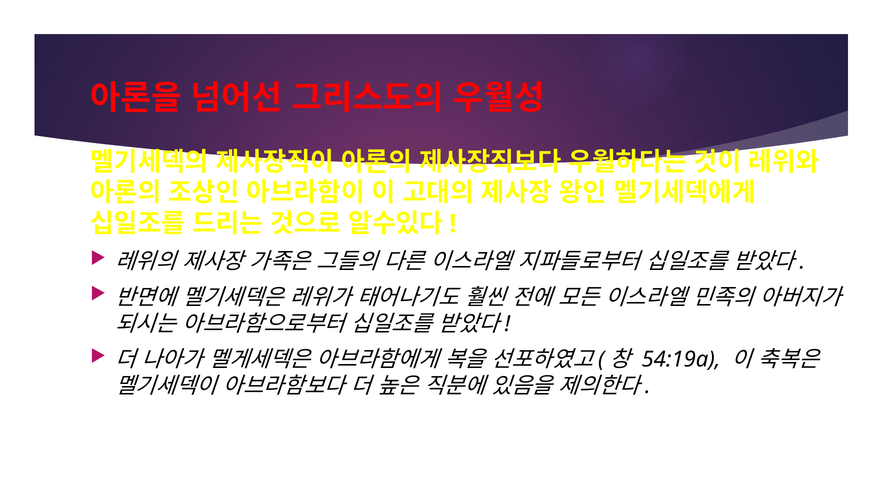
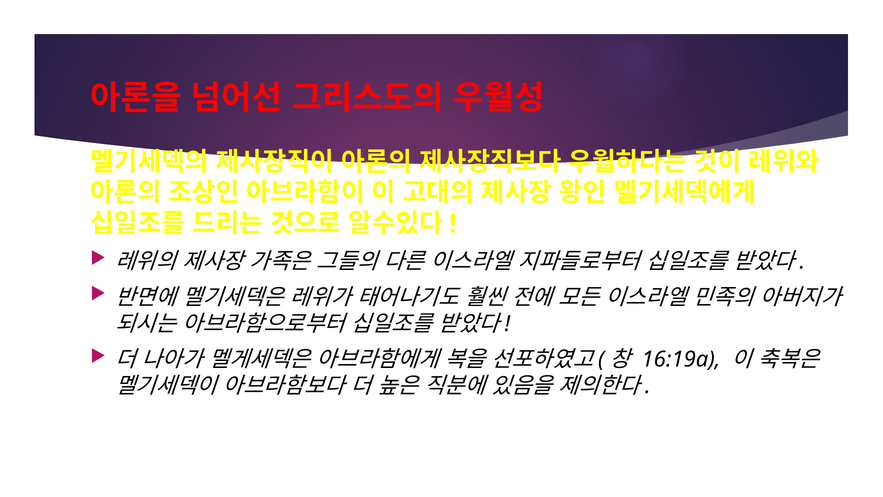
54:19a: 54:19a -> 16:19a
